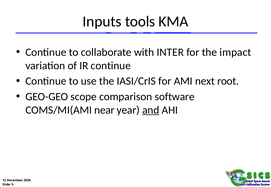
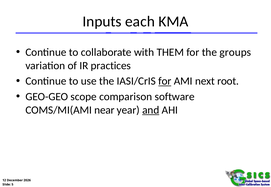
tools: tools -> each
INTER: INTER -> THEM
impact: impact -> groups
IR continue: continue -> practices
for at (165, 81) underline: none -> present
